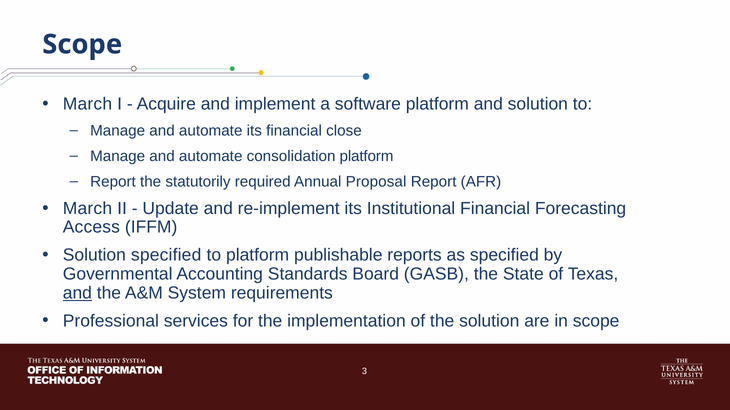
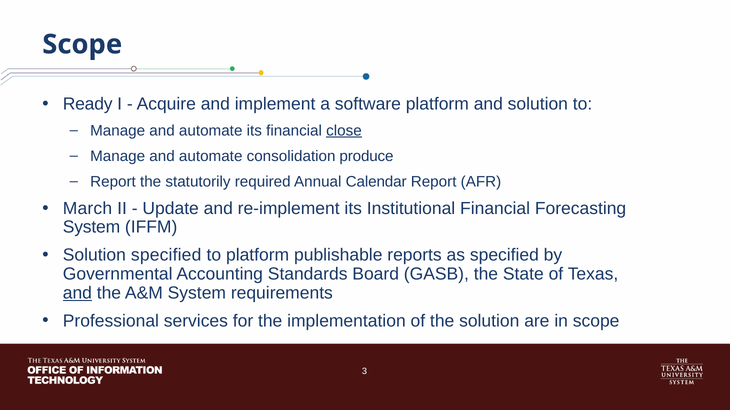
March at (87, 104): March -> Ready
close underline: none -> present
consolidation platform: platform -> produce
Proposal: Proposal -> Calendar
Access at (91, 227): Access -> System
